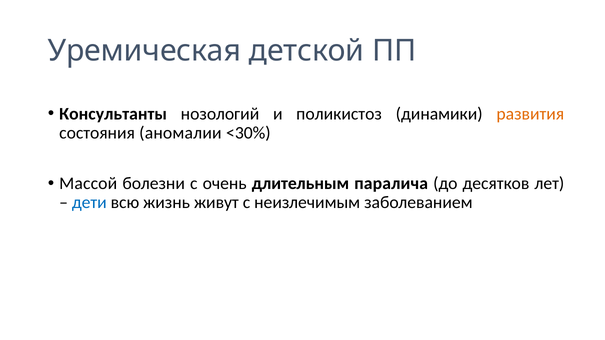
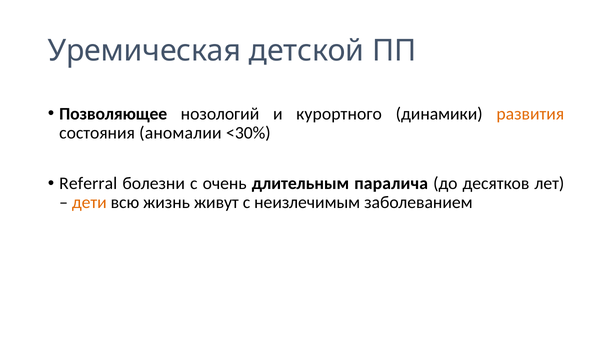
Консультанты: Консультанты -> Позволяющее
поликистоз: поликистоз -> курортного
Массой: Массой -> Referral
дети colour: blue -> orange
